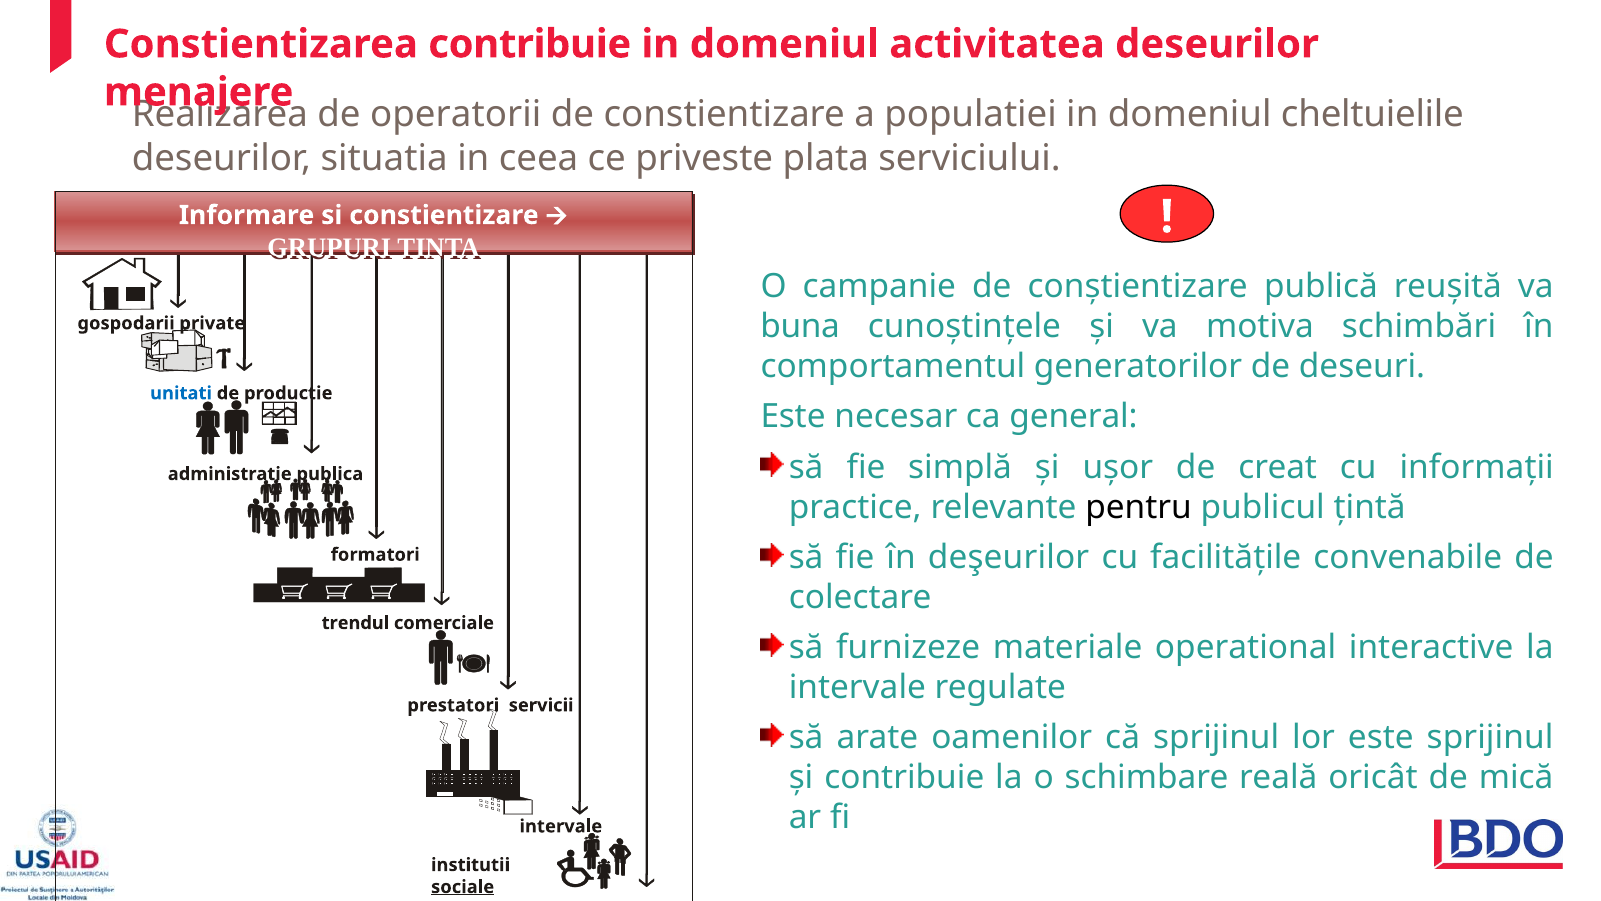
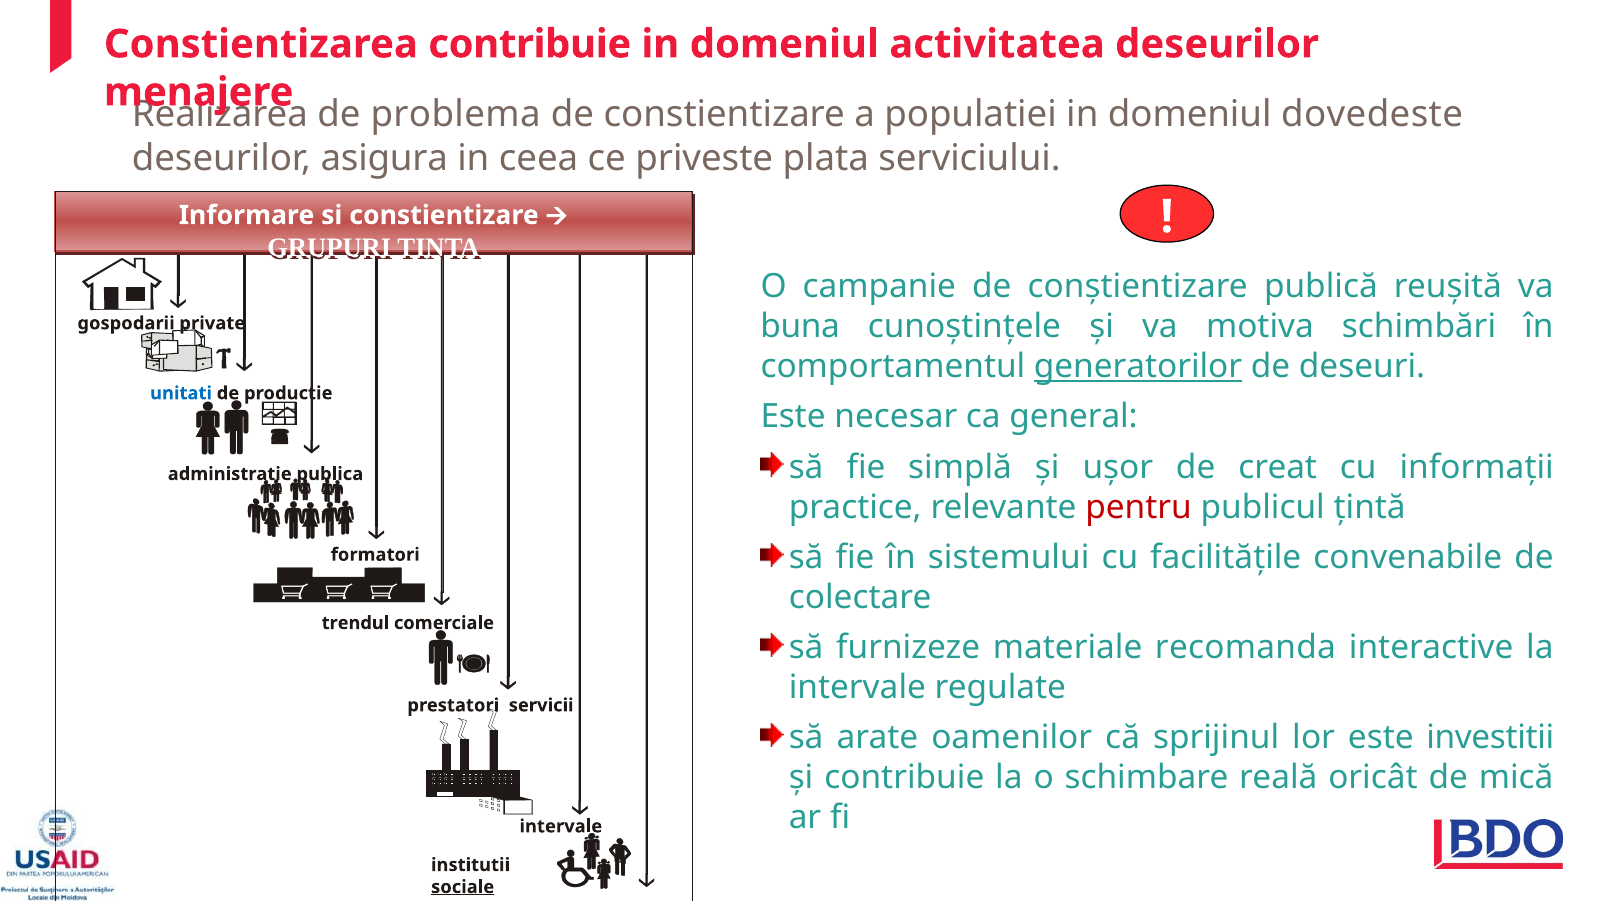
operatorii: operatorii -> problema
cheltuielile: cheltuielile -> dovedeste
situatia: situatia -> asigura
generatorilor underline: none -> present
pentru colour: black -> red
deşeurilor: deşeurilor -> sistemului
operational: operational -> recomanda
este sprijinul: sprijinul -> investitii
